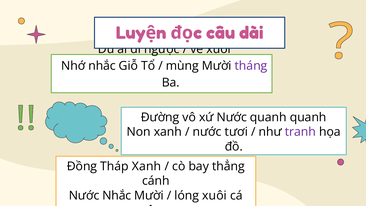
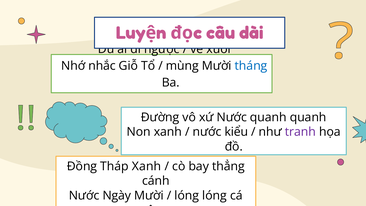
tháng colour: purple -> blue
tươi: tươi -> kiểu
Nước Nhắc: Nhắc -> Ngày
lóng xuôi: xuôi -> lóng
